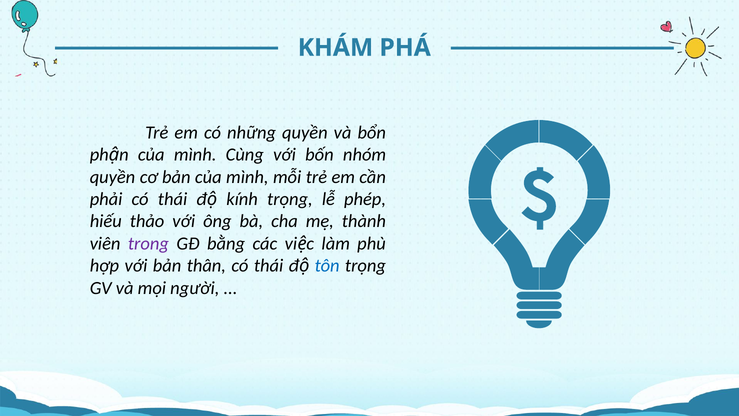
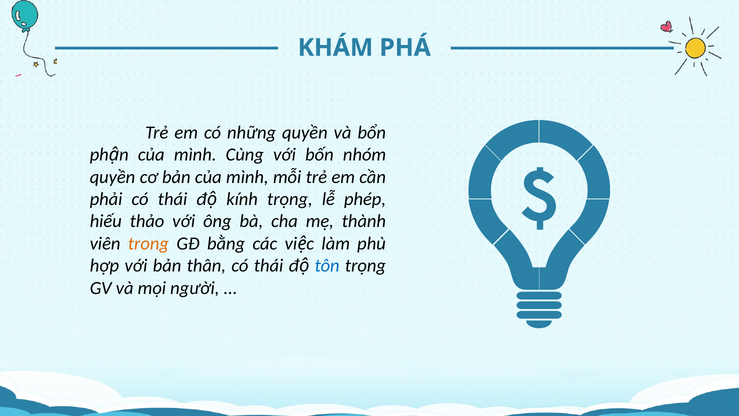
trong colour: purple -> orange
